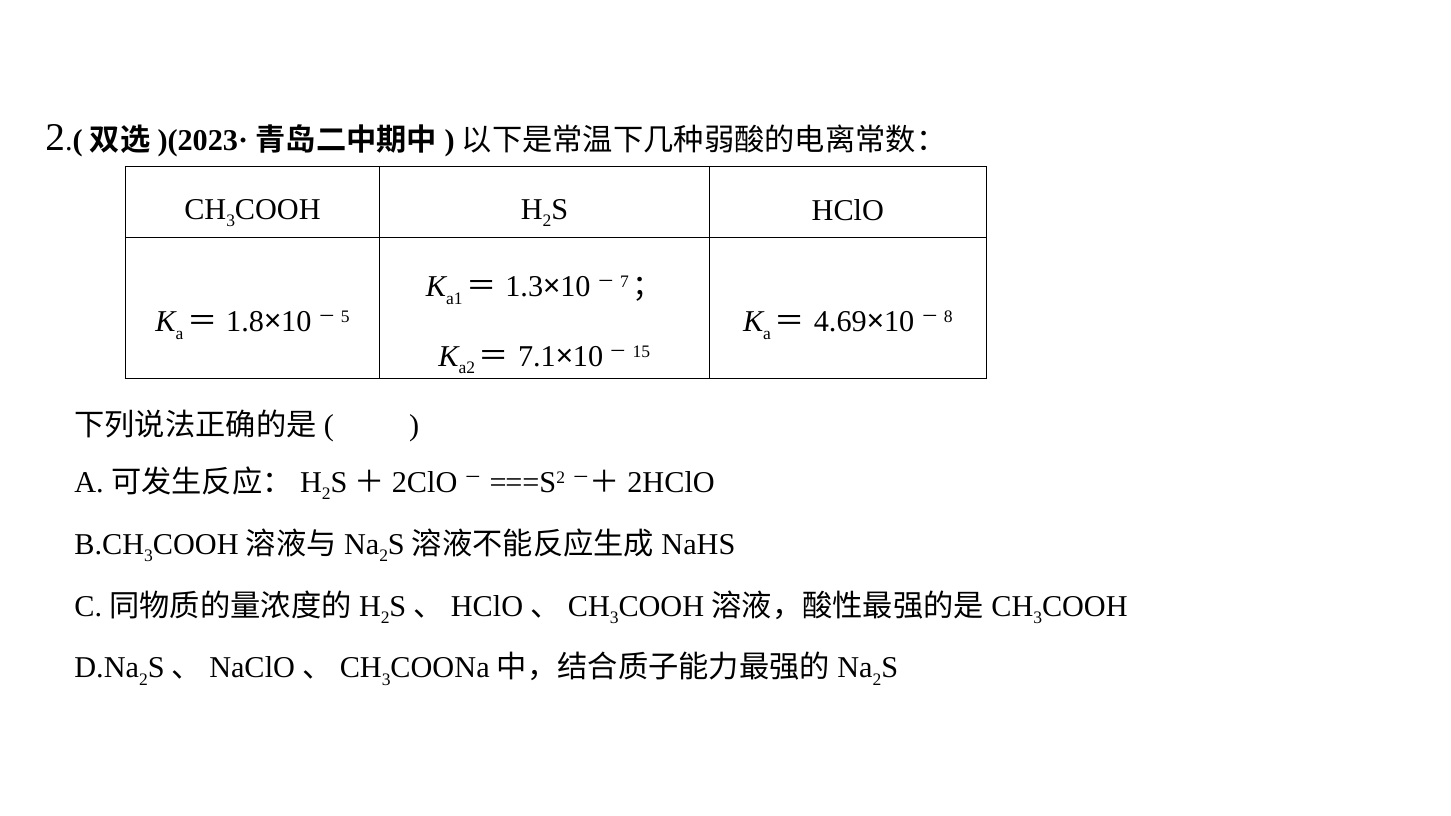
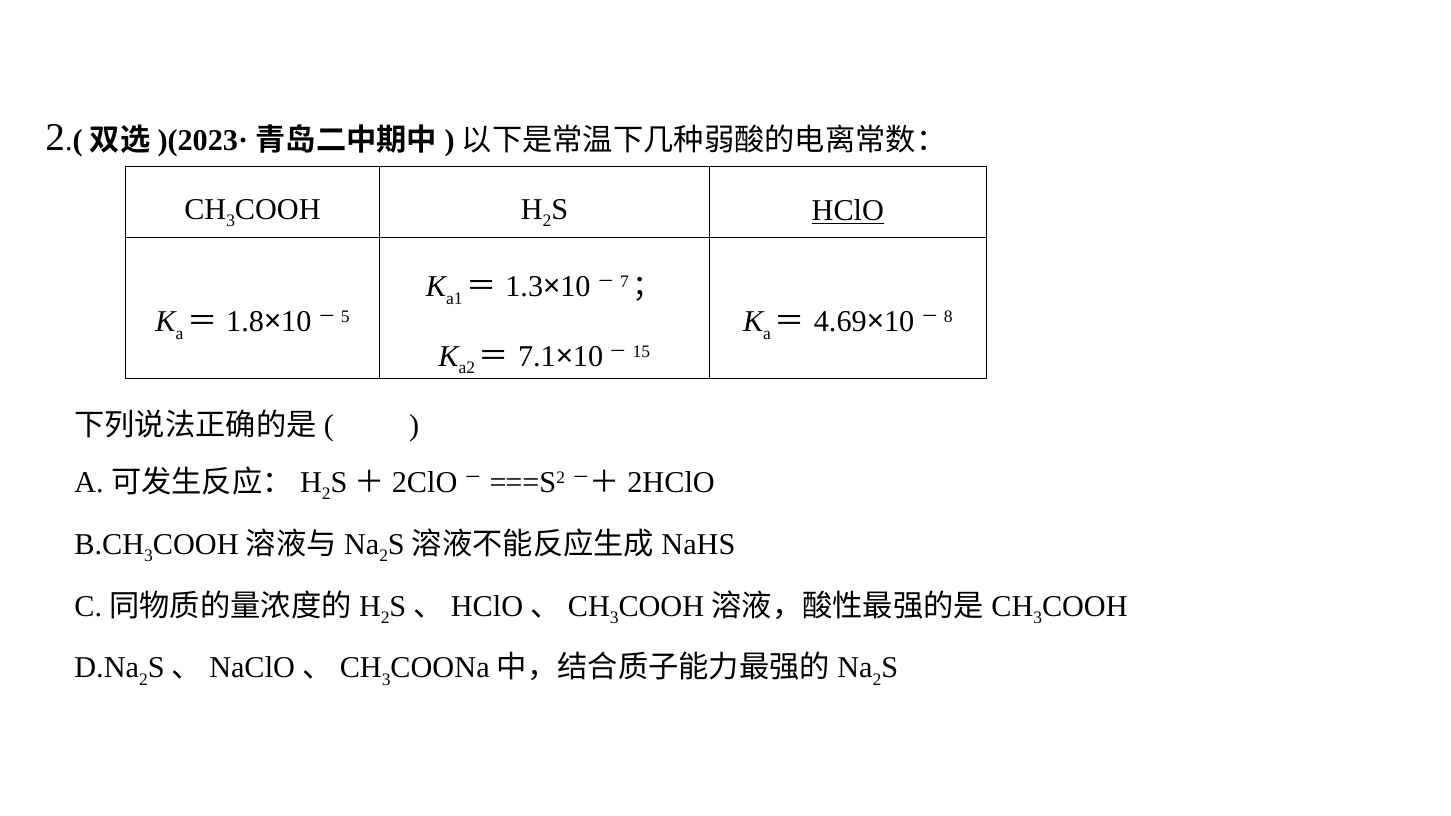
HClO underline: none -> present
